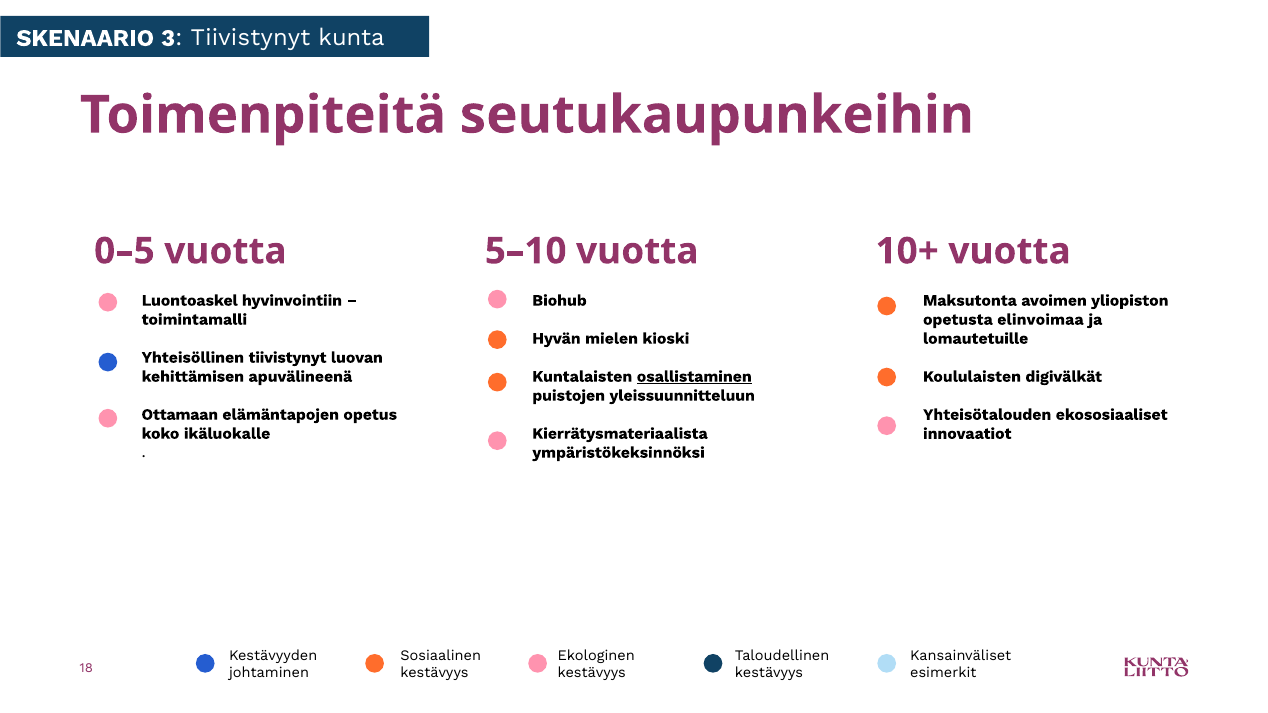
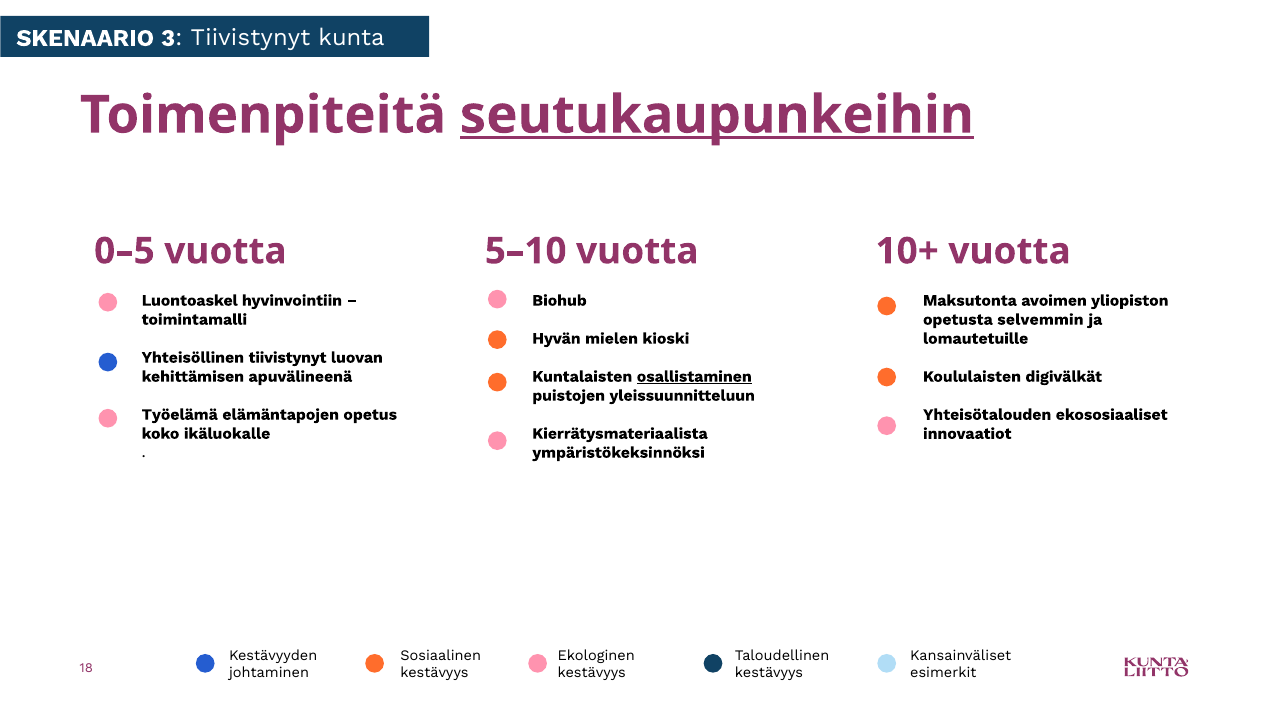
seutukaupunkeihin underline: none -> present
elinvoimaa: elinvoimaa -> selvemmin
Ottamaan: Ottamaan -> Työelämä
